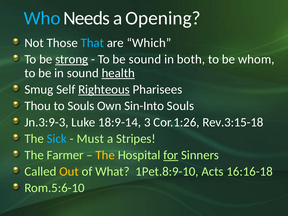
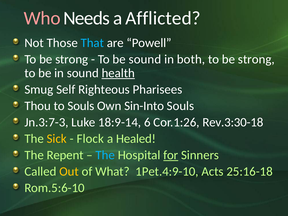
Who colour: light blue -> pink
Opening: Opening -> Afflicted
Which: Which -> Powell
strong at (72, 59) underline: present -> none
whom at (256, 59): whom -> strong
Righteous underline: present -> none
Jn.3:9-3: Jn.3:9-3 -> Jn.3:7-3
3: 3 -> 6
Rev.3:15-18: Rev.3:15-18 -> Rev.3:30-18
Sick colour: light blue -> yellow
Must: Must -> Flock
Stripes: Stripes -> Healed
Farmer: Farmer -> Repent
The at (105, 155) colour: yellow -> light blue
1Pet.8:9-10: 1Pet.8:9-10 -> 1Pet.4:9-10
16:16-18: 16:16-18 -> 25:16-18
